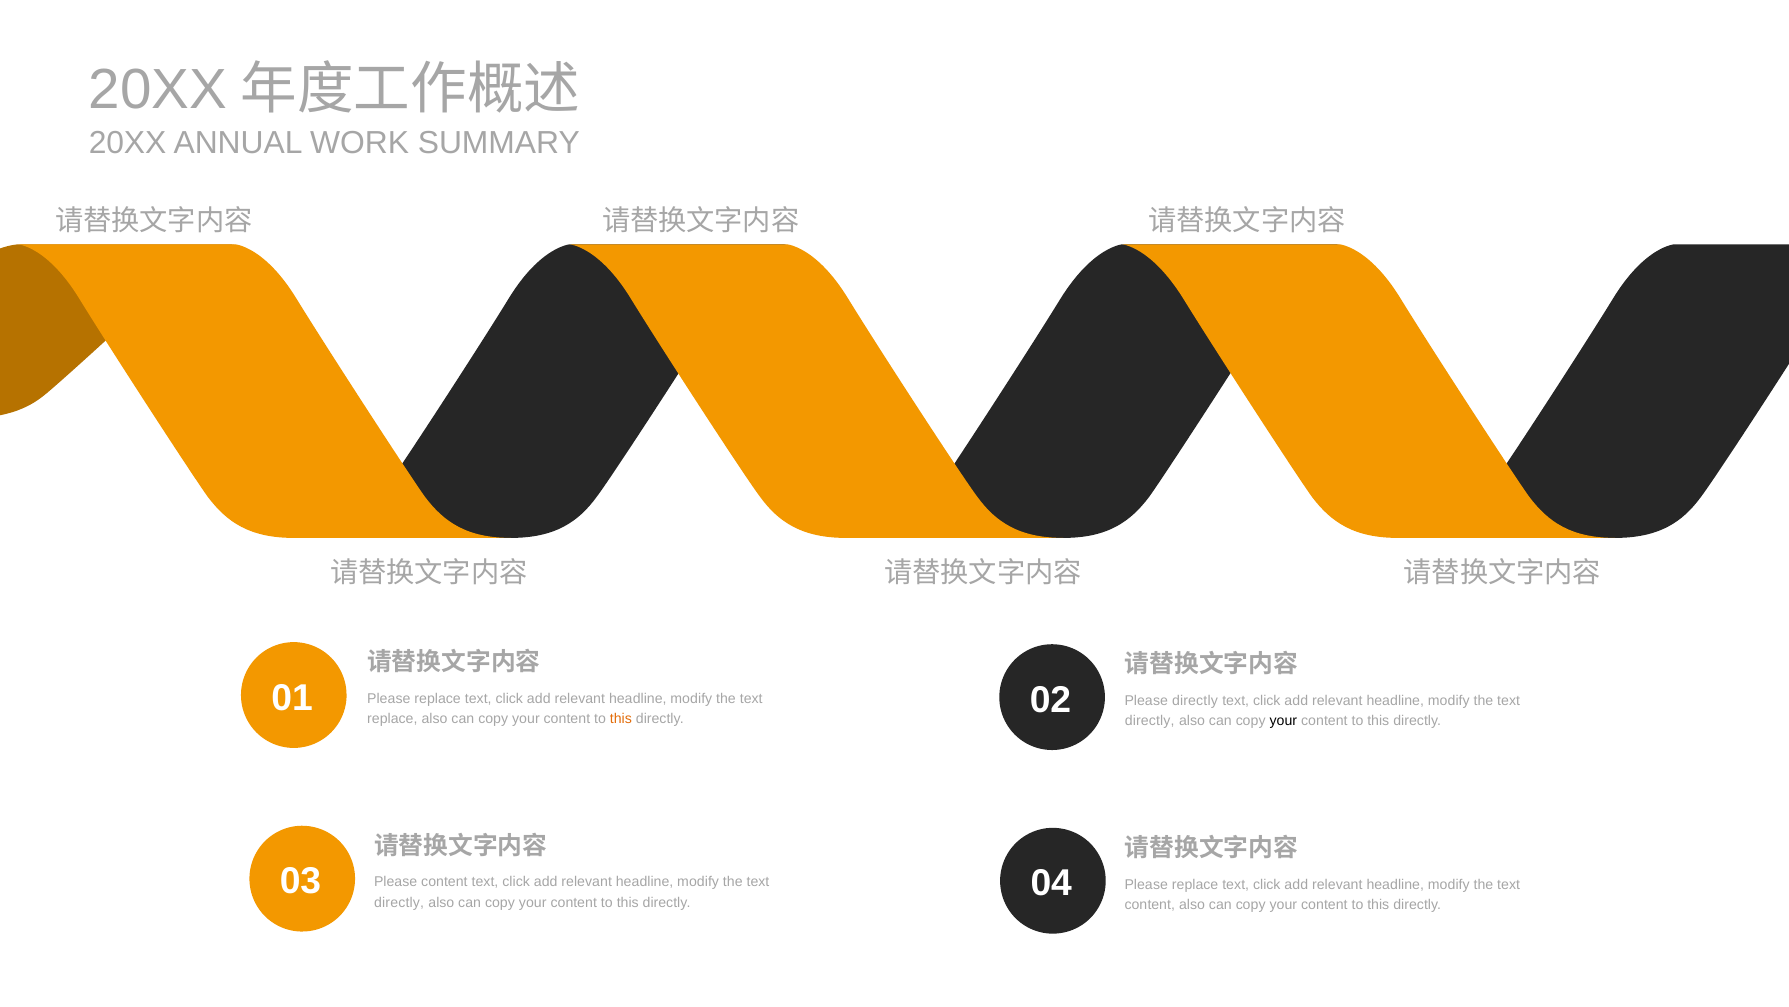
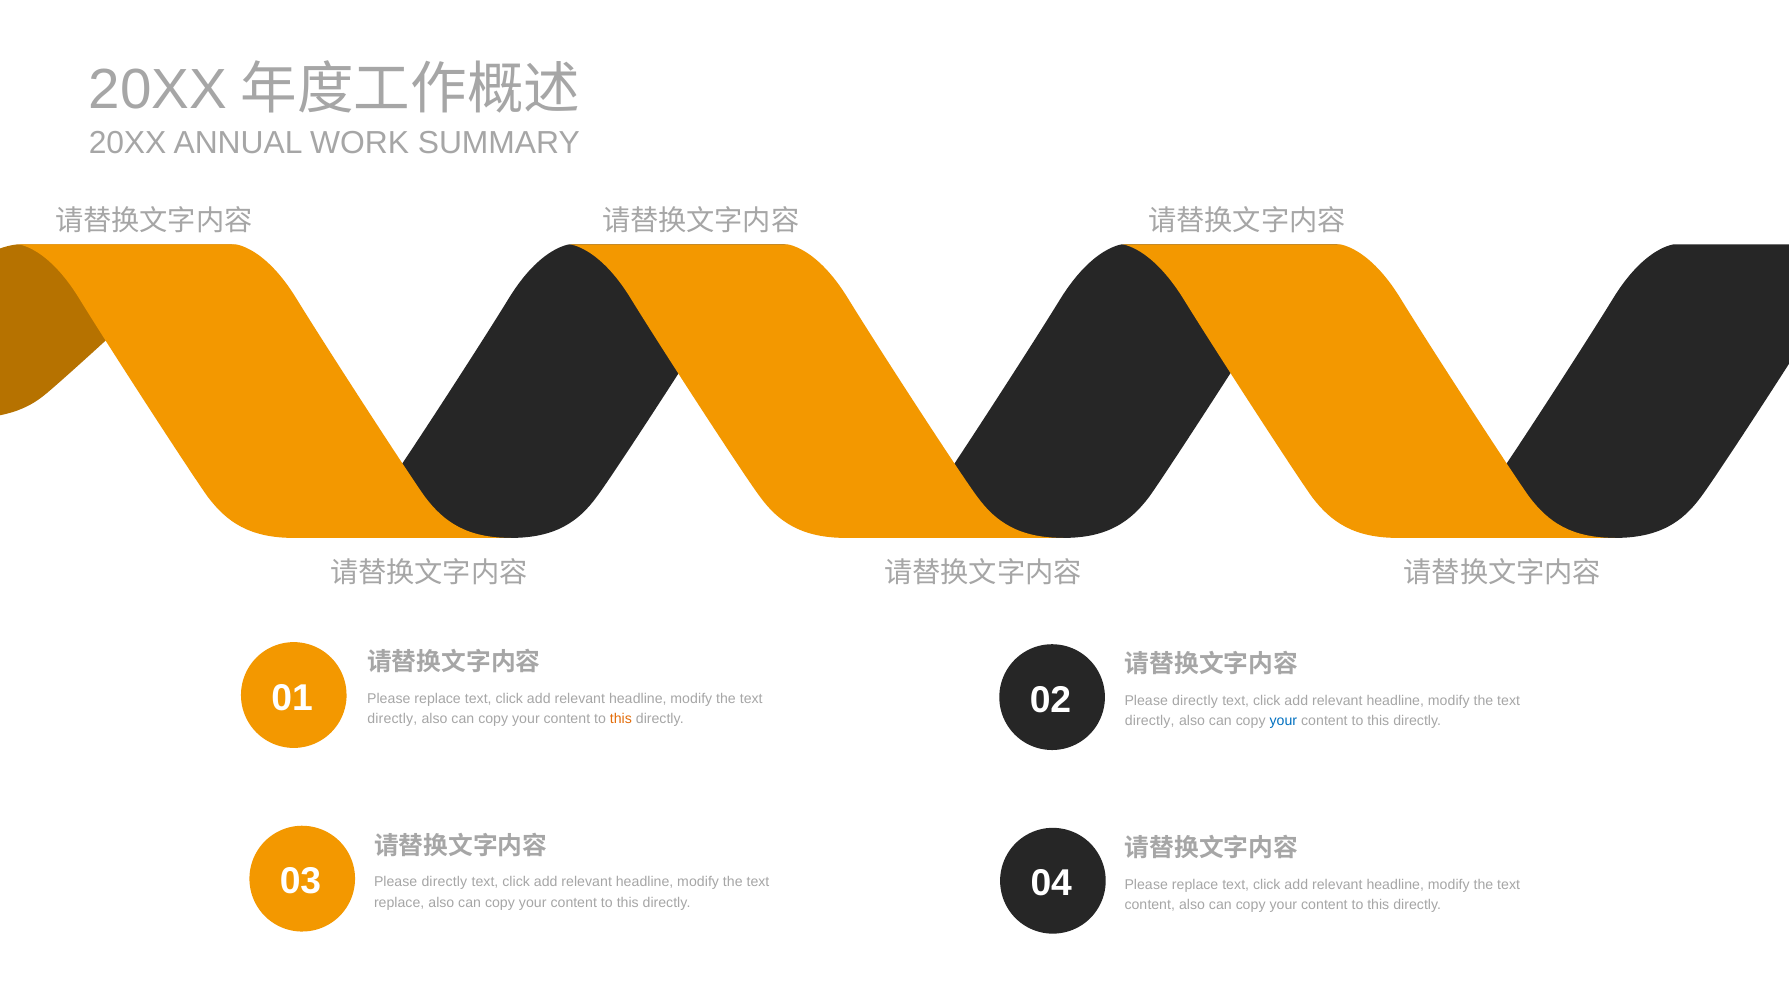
replace at (392, 718): replace -> directly
your at (1283, 721) colour: black -> blue
content at (444, 882): content -> directly
directly at (399, 902): directly -> replace
